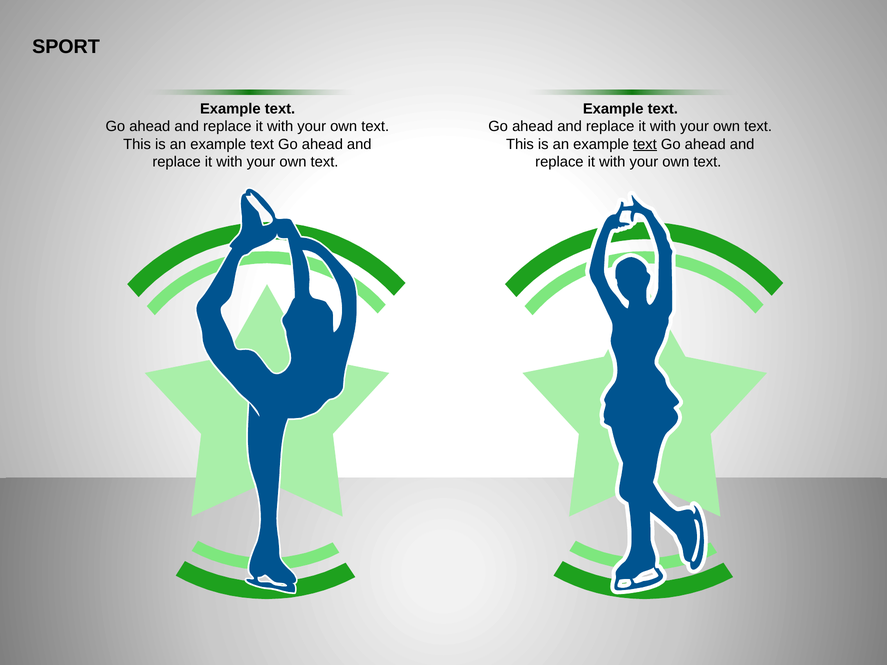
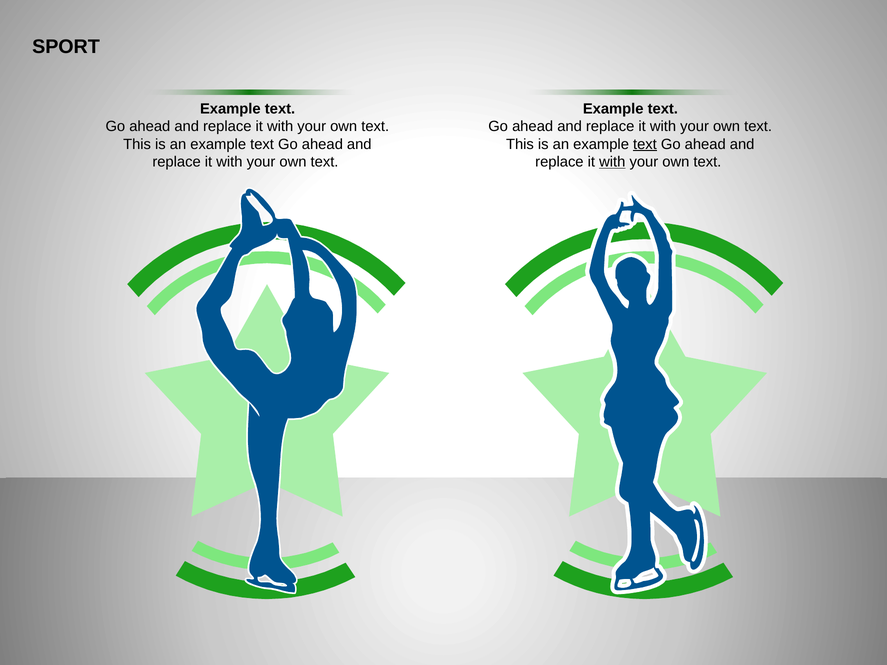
with at (612, 162) underline: none -> present
